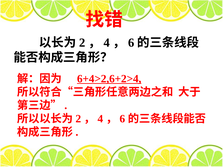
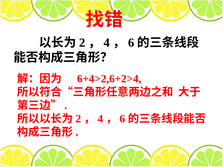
6+4>2,6+2>4 underline: present -> none
